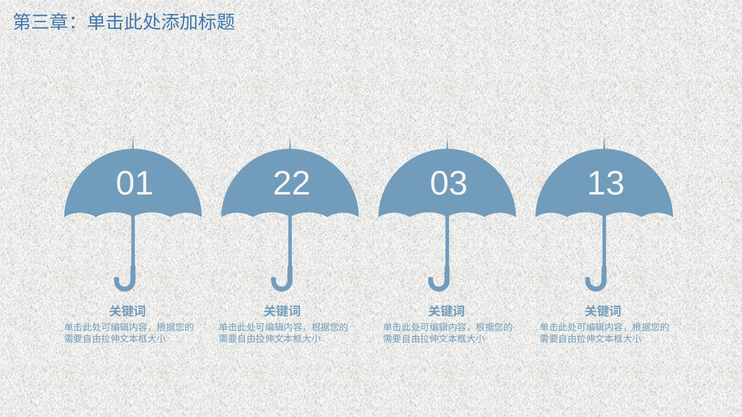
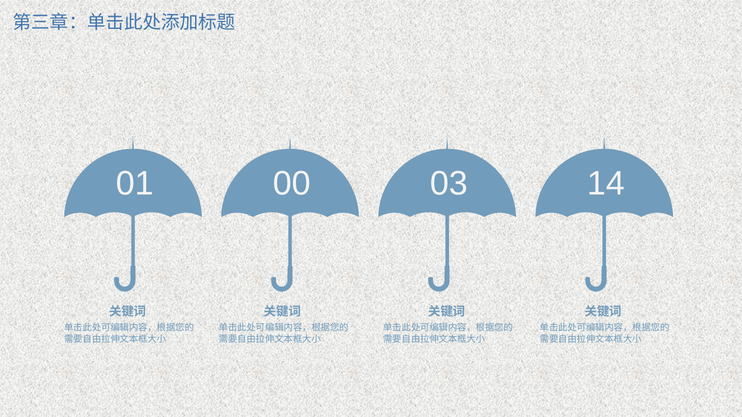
22: 22 -> 00
13: 13 -> 14
